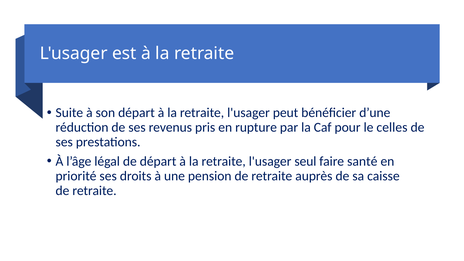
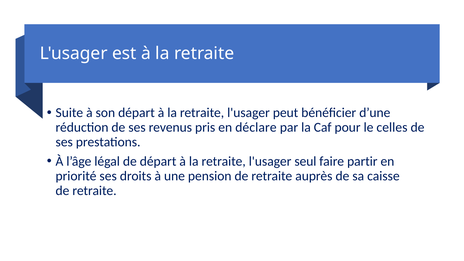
rupture: rupture -> déclare
santé: santé -> partir
